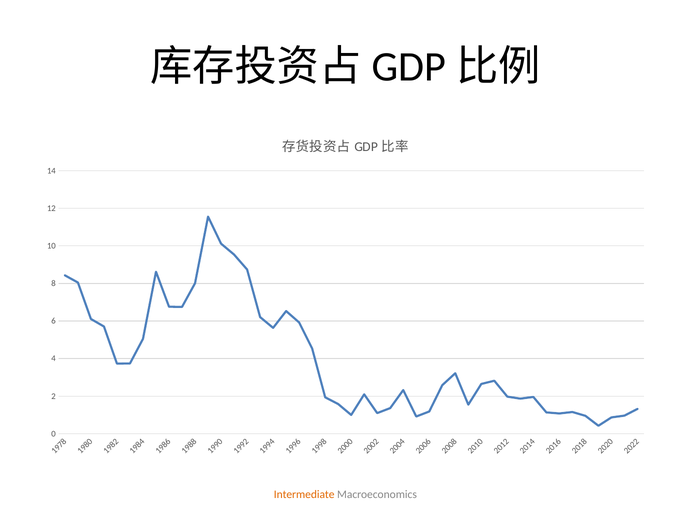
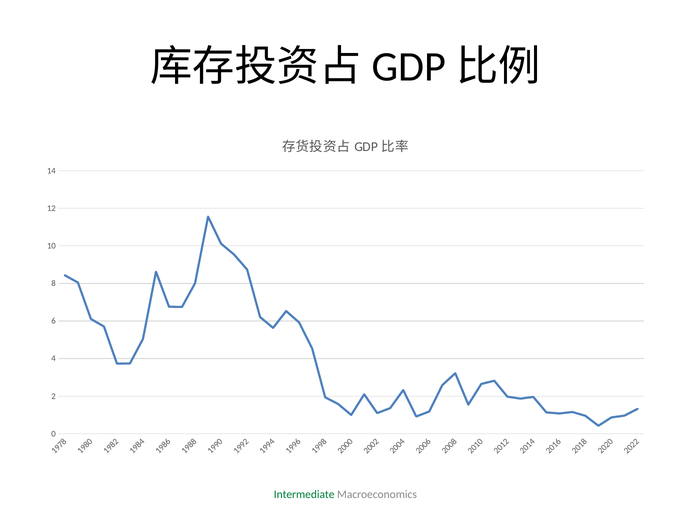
Intermediate colour: orange -> green
